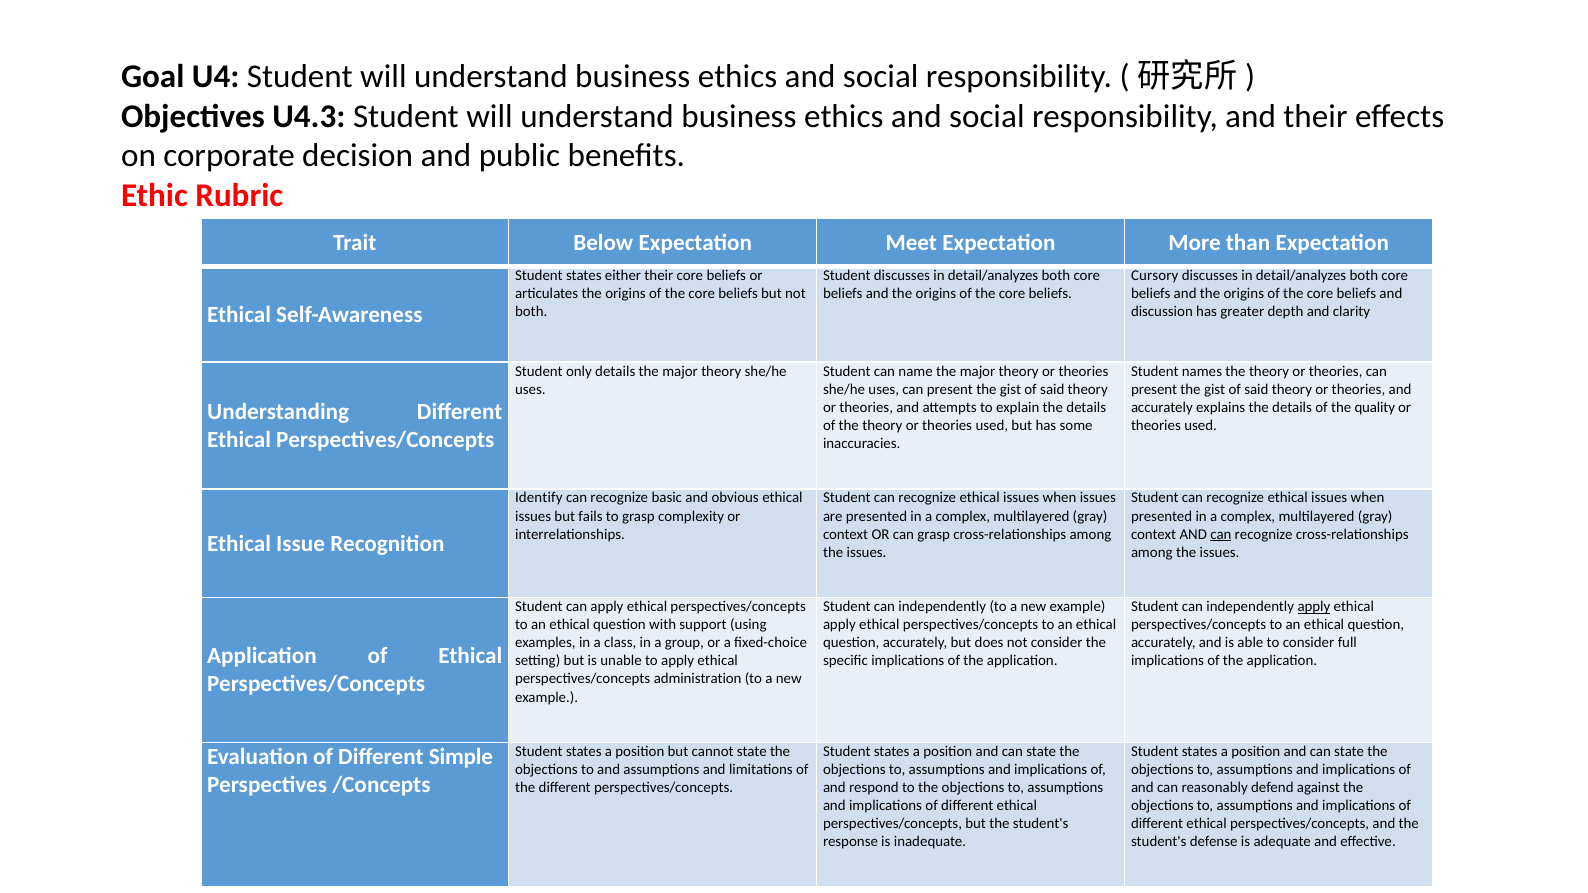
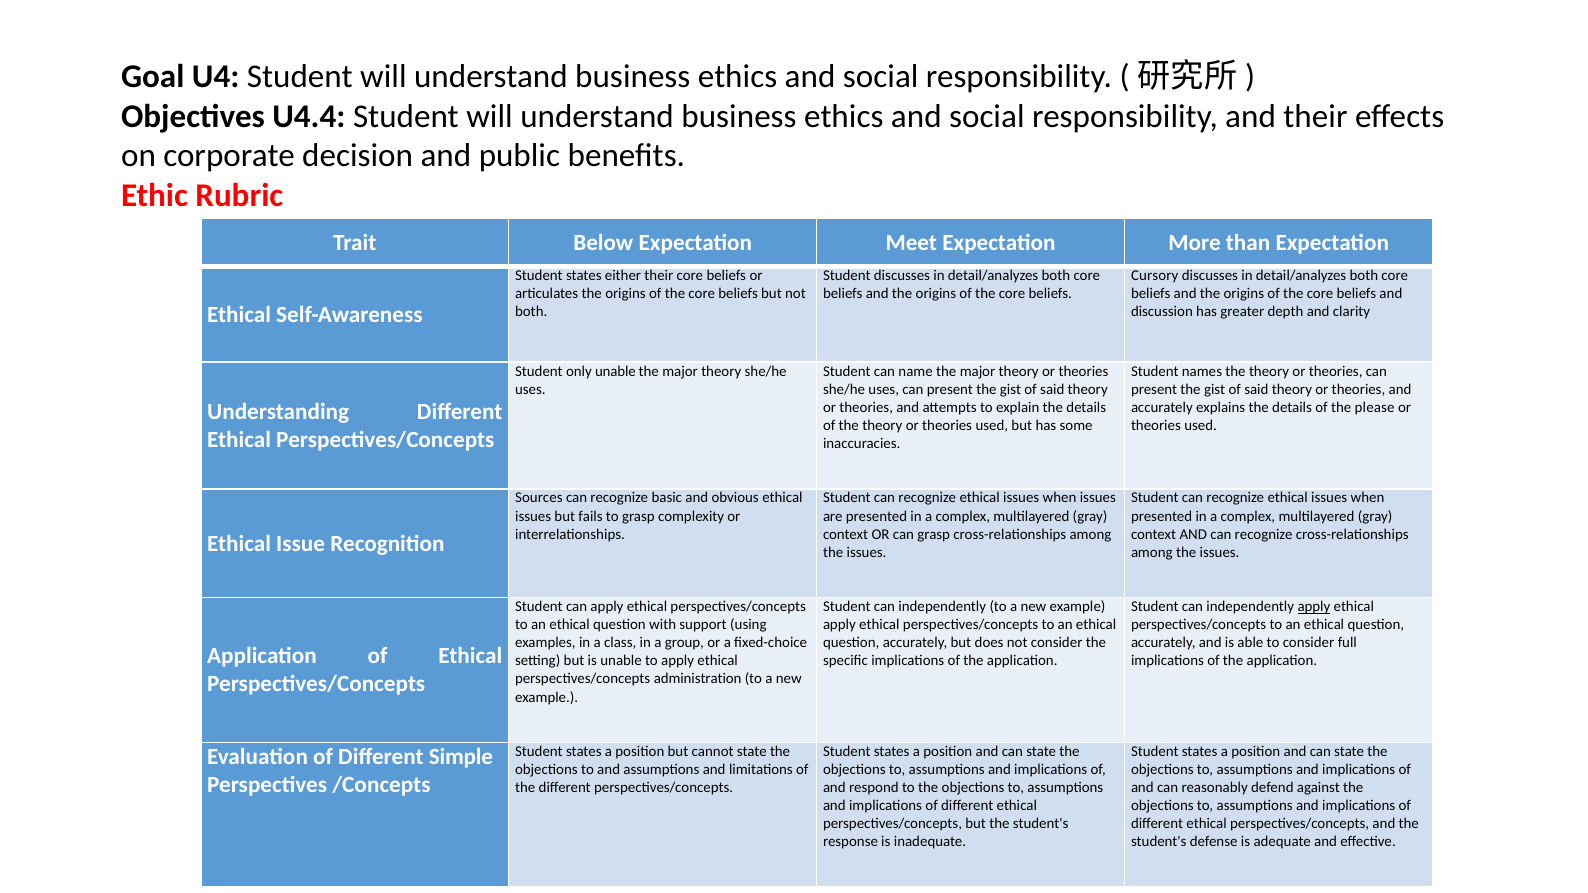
U4.3: U4.3 -> U4.4
only details: details -> unable
quality: quality -> please
Identify: Identify -> Sources
can at (1221, 534) underline: present -> none
